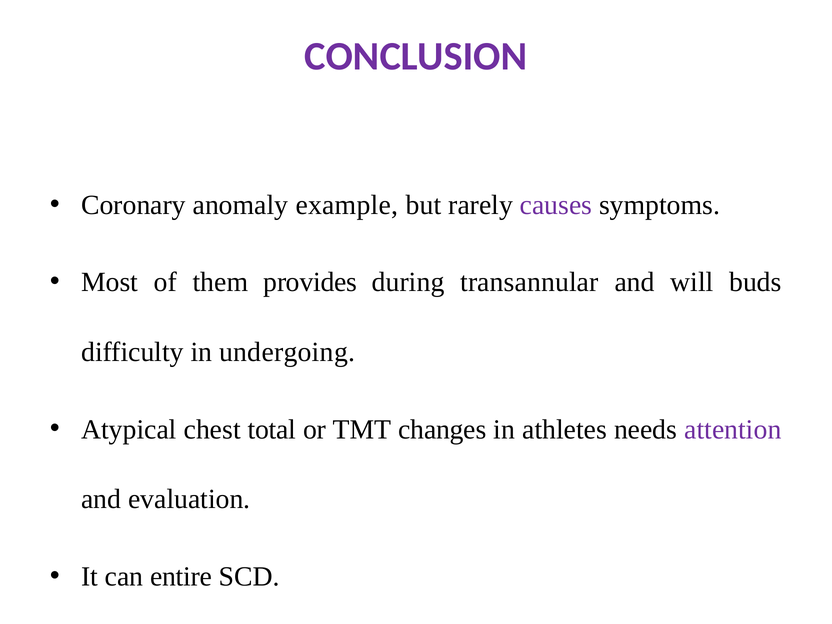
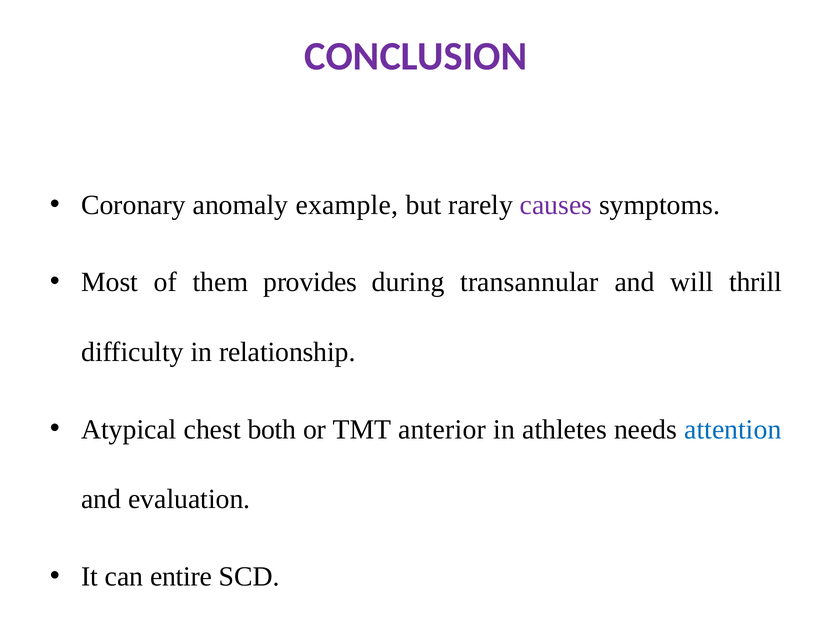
buds: buds -> thrill
undergoing: undergoing -> relationship
total: total -> both
changes: changes -> anterior
attention colour: purple -> blue
